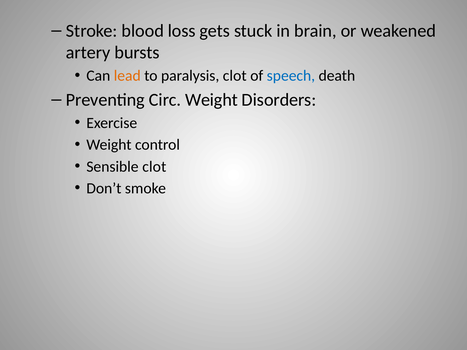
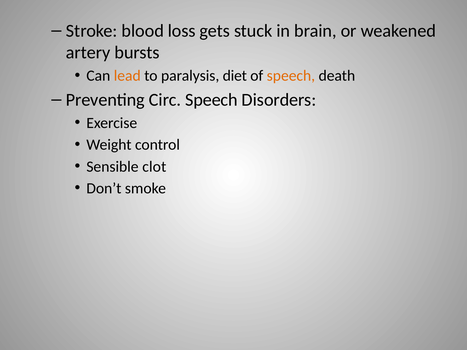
paralysis clot: clot -> diet
speech at (291, 76) colour: blue -> orange
Circ Weight: Weight -> Speech
